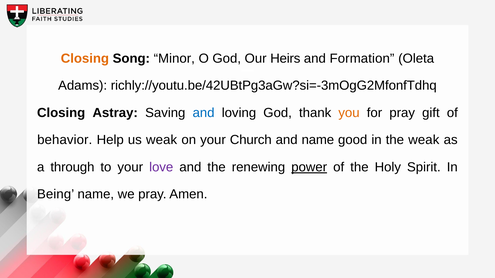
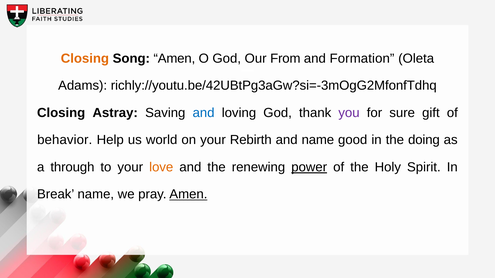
Song Minor: Minor -> Amen
Heirs: Heirs -> From
you colour: orange -> purple
for pray: pray -> sure
us weak: weak -> world
Church: Church -> Rebirth
the weak: weak -> doing
love colour: purple -> orange
Being: Being -> Break
Amen at (188, 195) underline: none -> present
